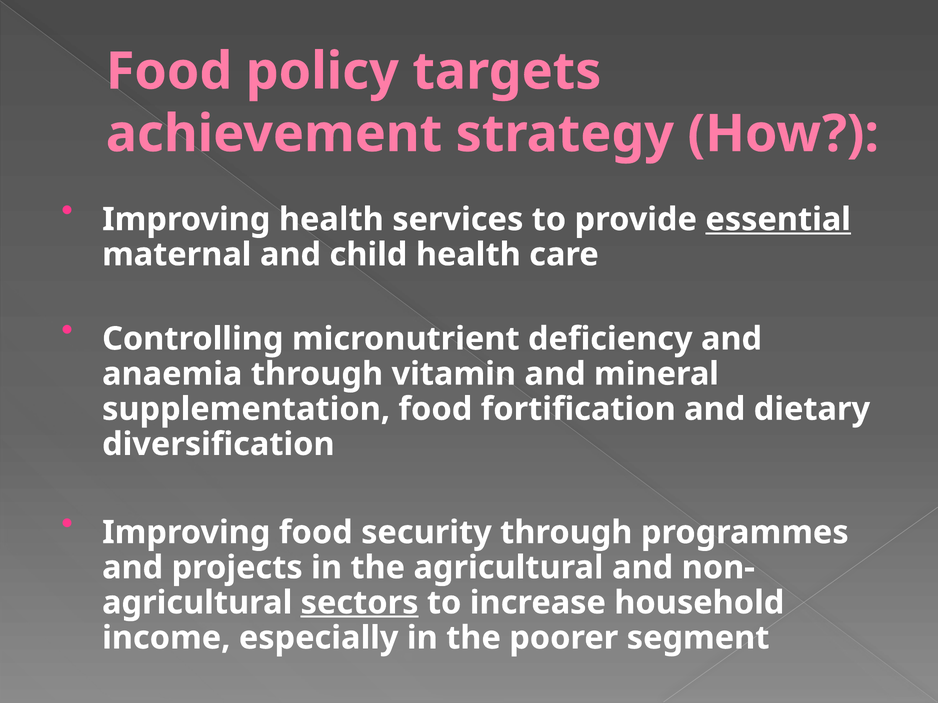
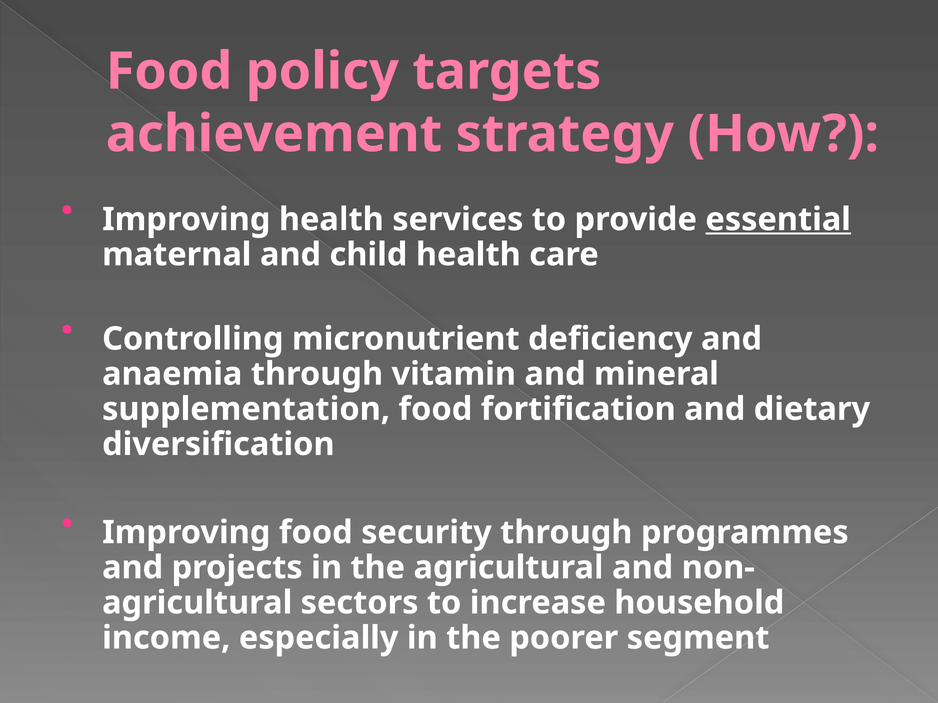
sectors underline: present -> none
